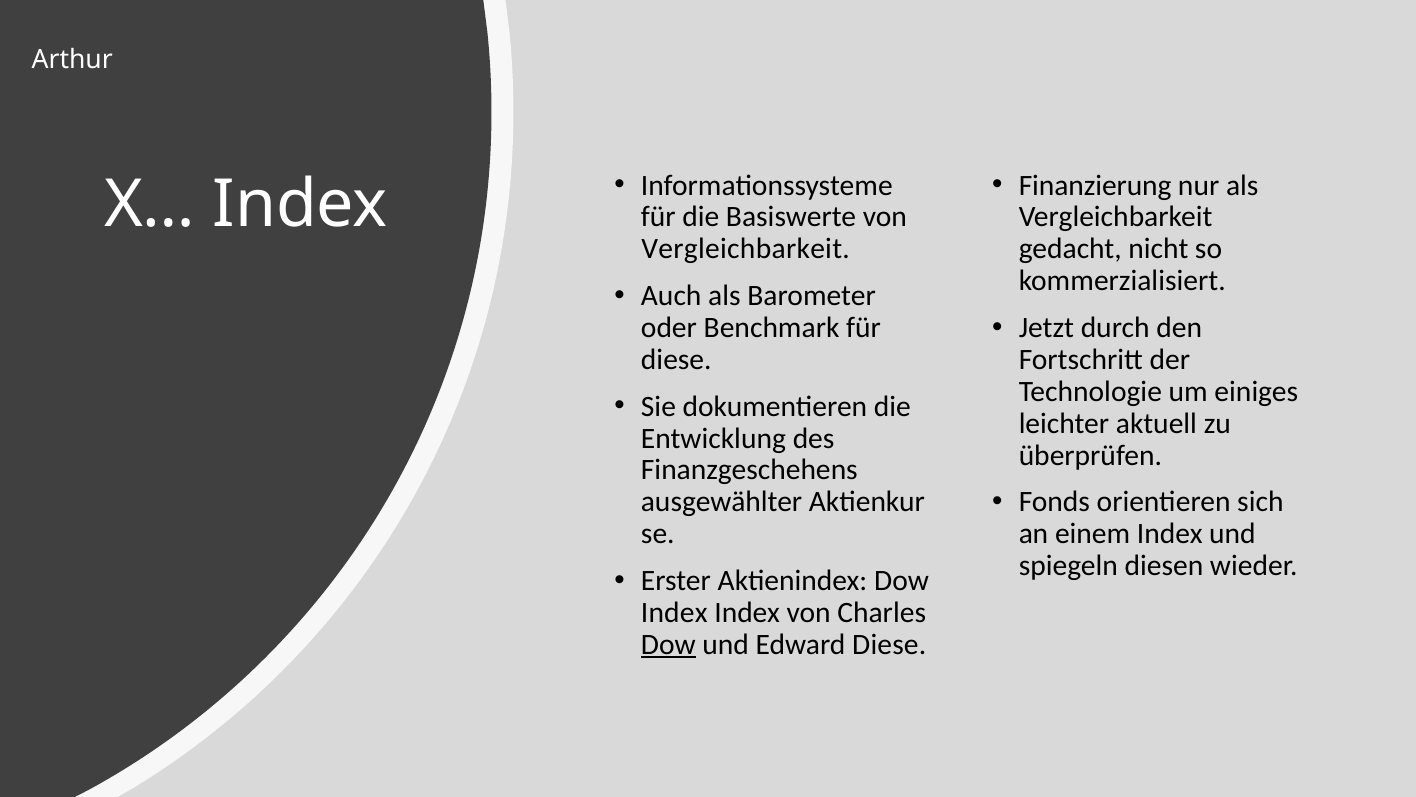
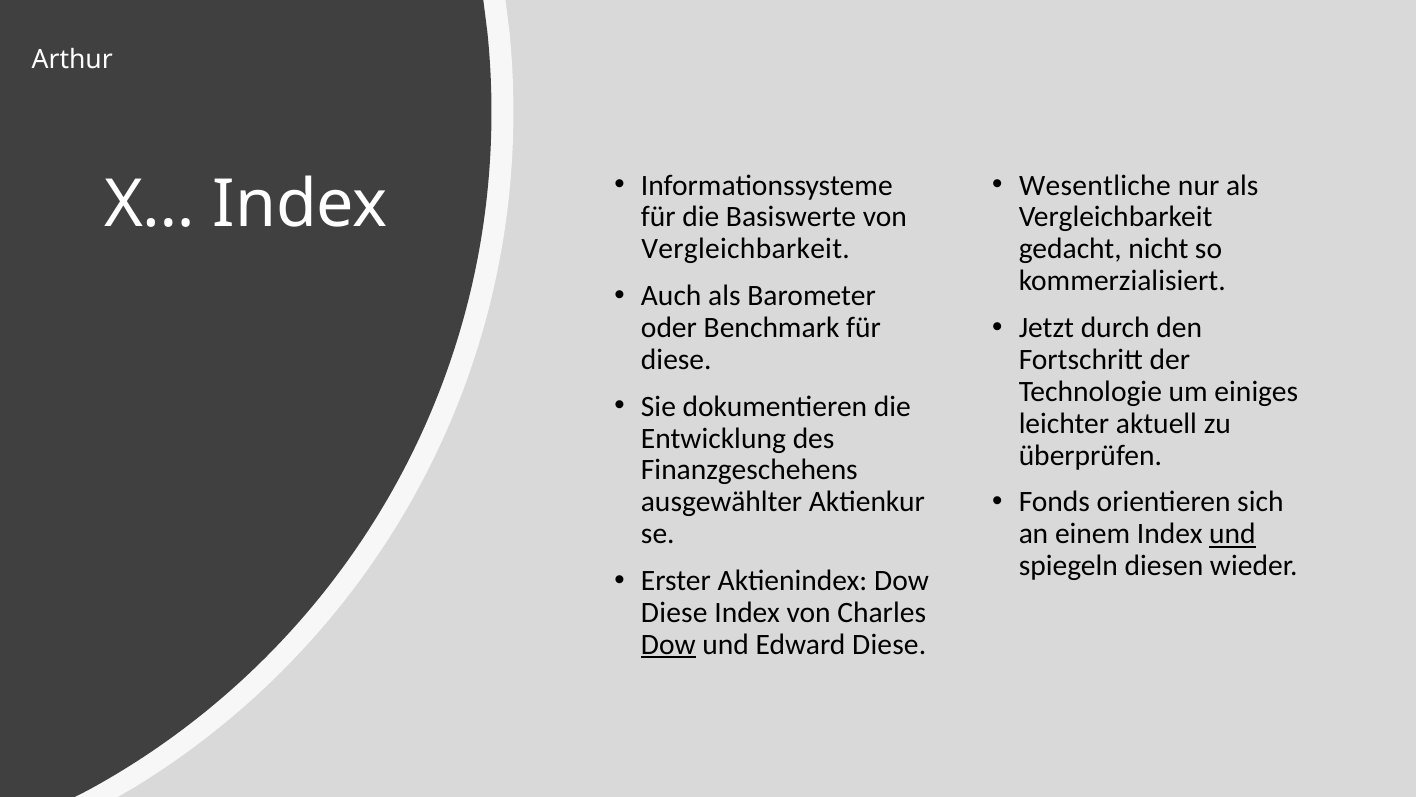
Finanzierung: Finanzierung -> Wesentliche
und at (1232, 534) underline: none -> present
Index at (674, 612): Index -> Diese
